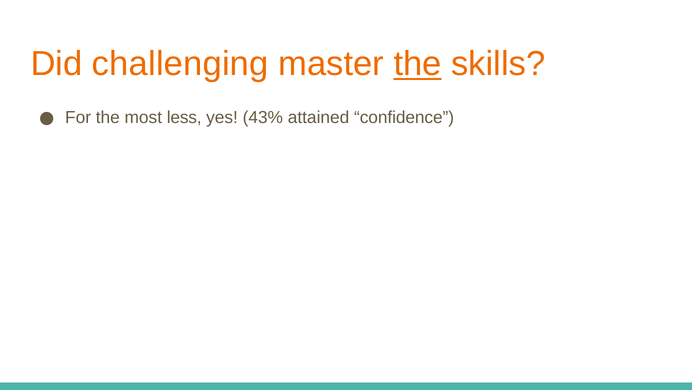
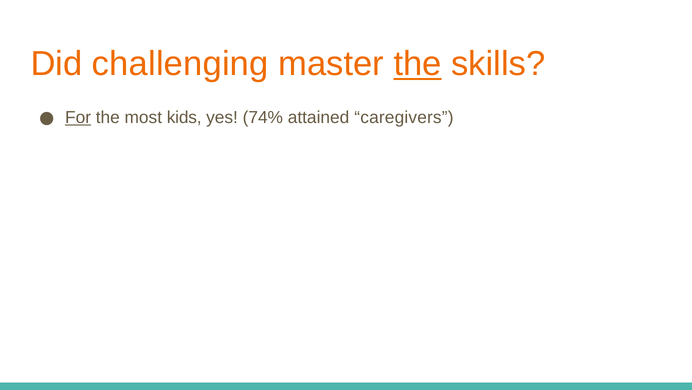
For underline: none -> present
less: less -> kids
43%: 43% -> 74%
confidence: confidence -> caregivers
